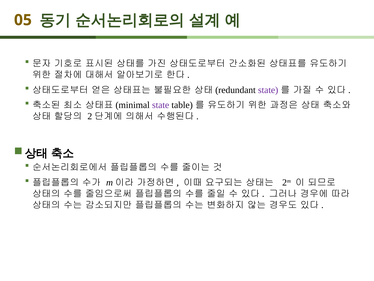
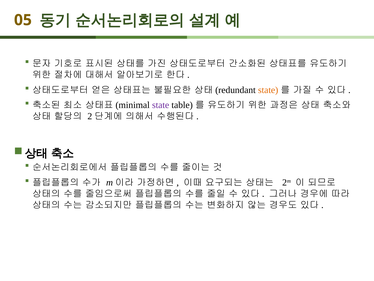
state at (268, 90) colour: purple -> orange
